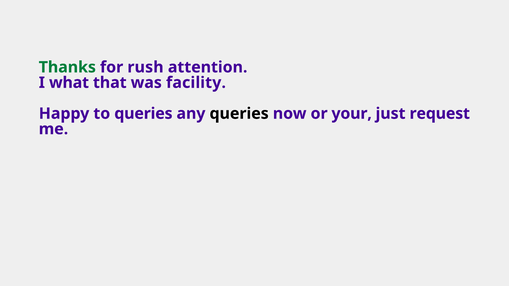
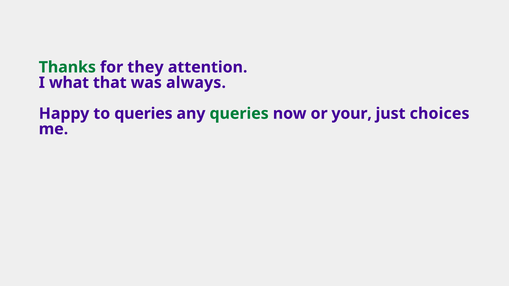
rush: rush -> they
facility: facility -> always
queries at (239, 114) colour: black -> green
request: request -> choices
